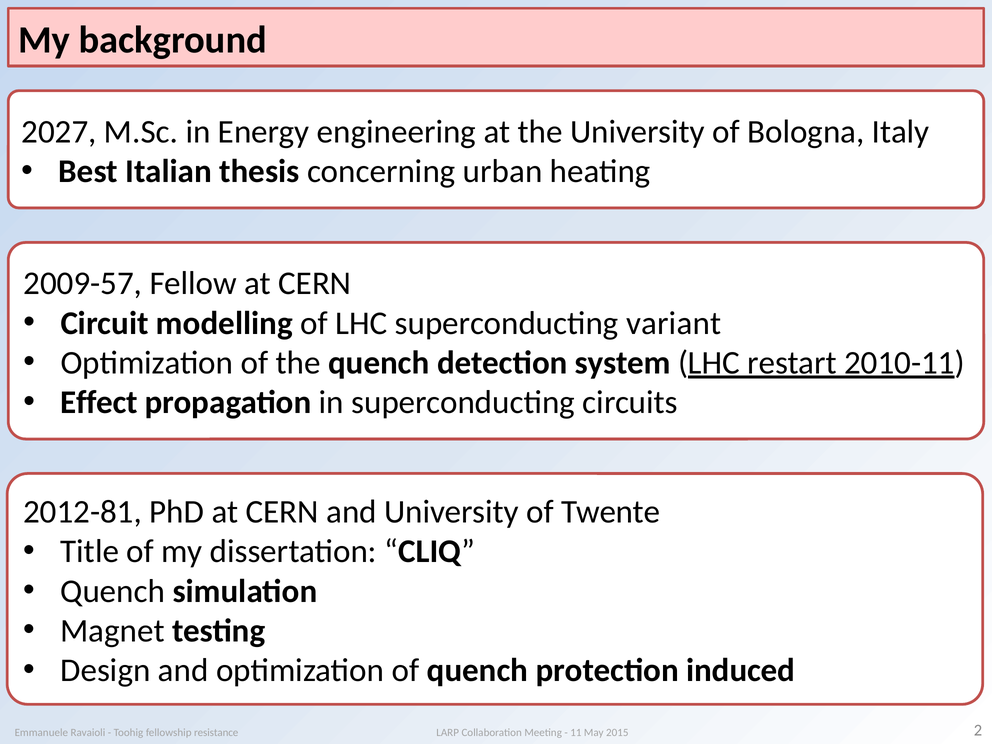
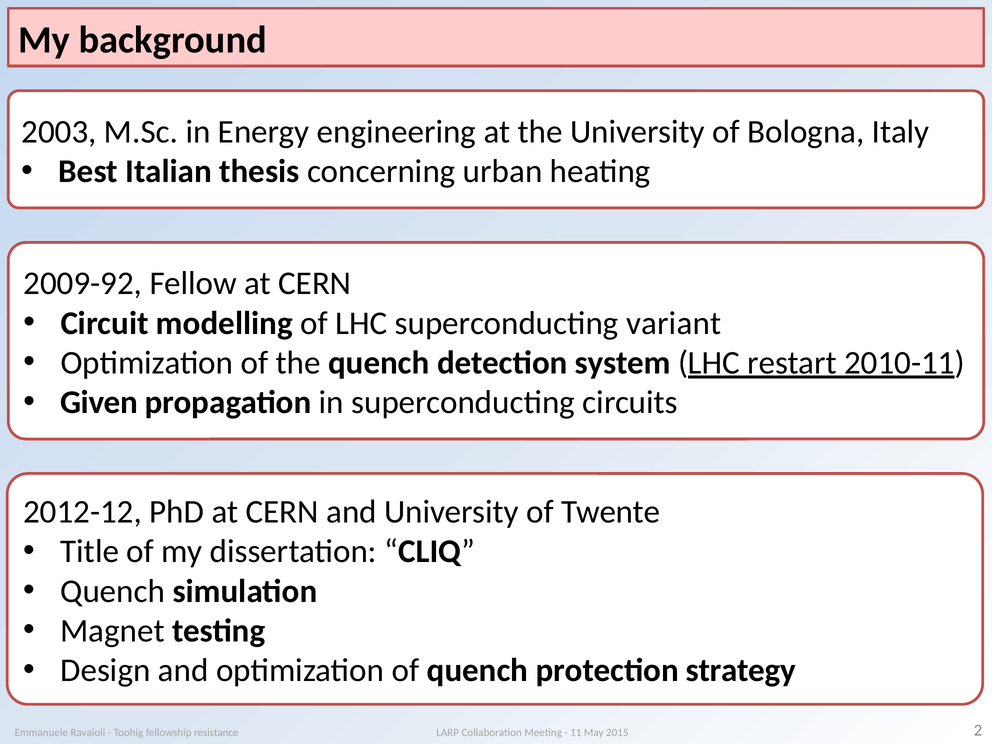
2027: 2027 -> 2003
2009-57: 2009-57 -> 2009-92
Effect: Effect -> Given
2012-81: 2012-81 -> 2012-12
induced: induced -> strategy
